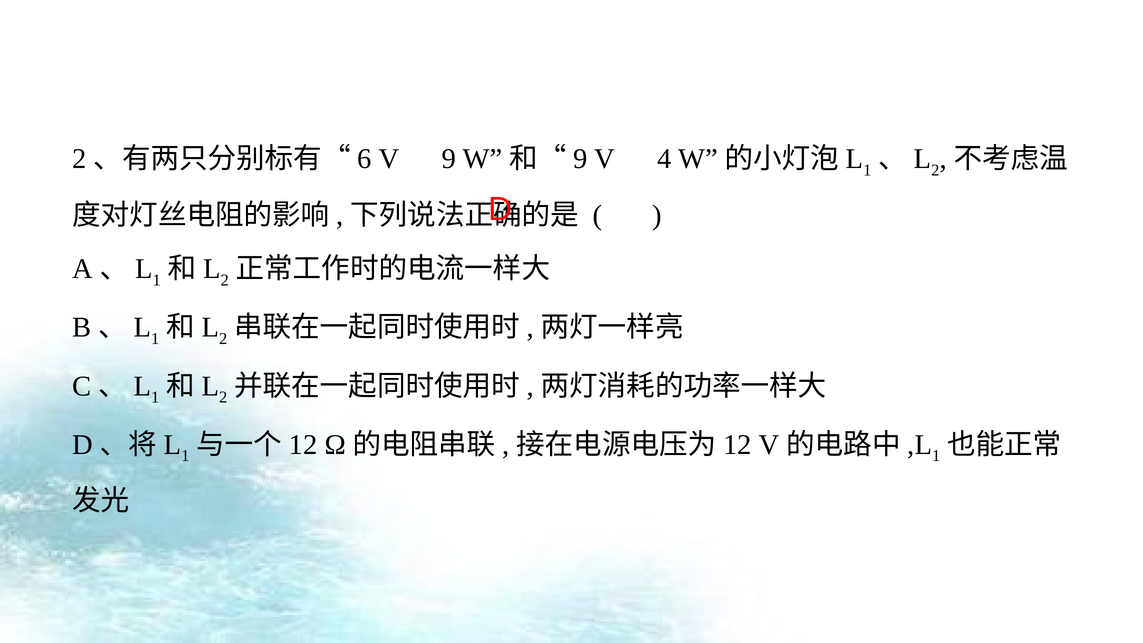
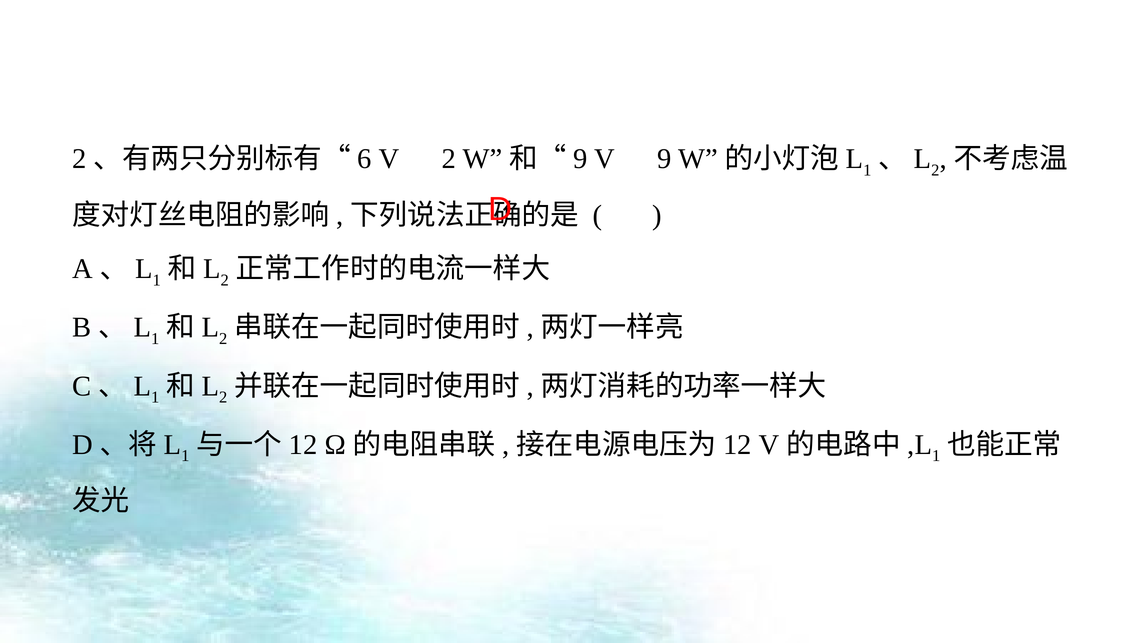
V 9: 9 -> 2
4: 4 -> 9
